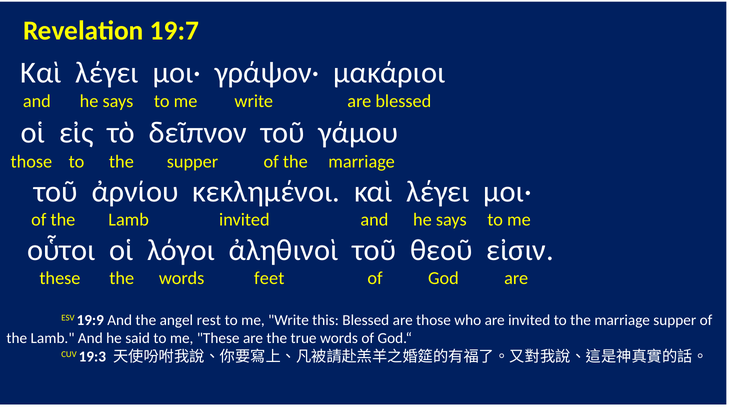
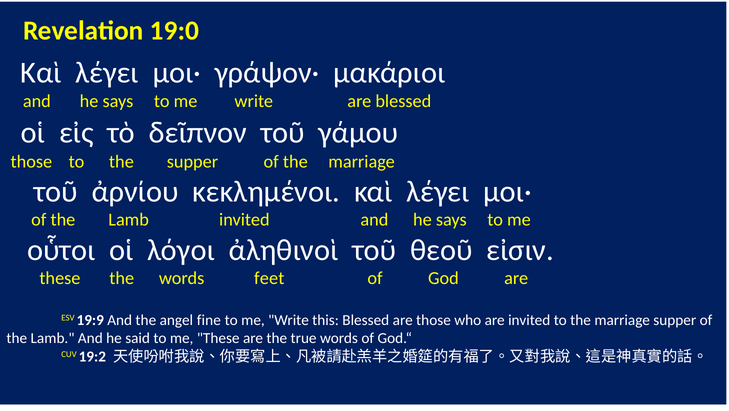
19:7: 19:7 -> 19:0
rest: rest -> fine
19:3: 19:3 -> 19:2
